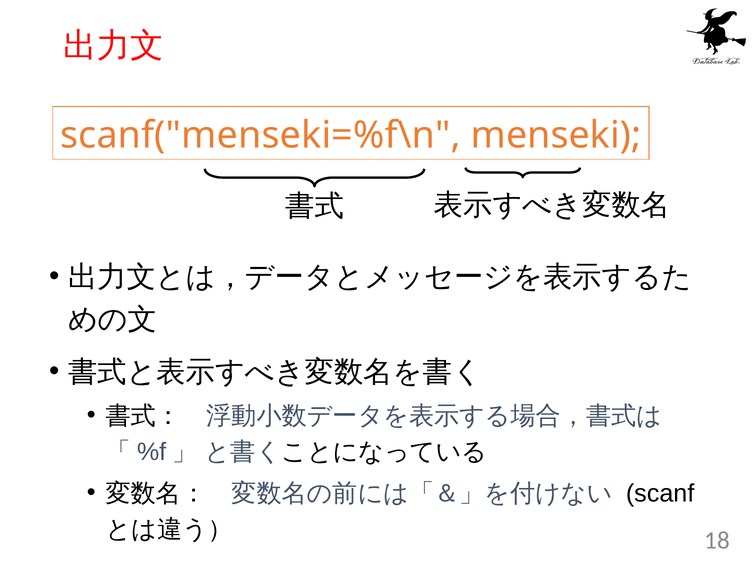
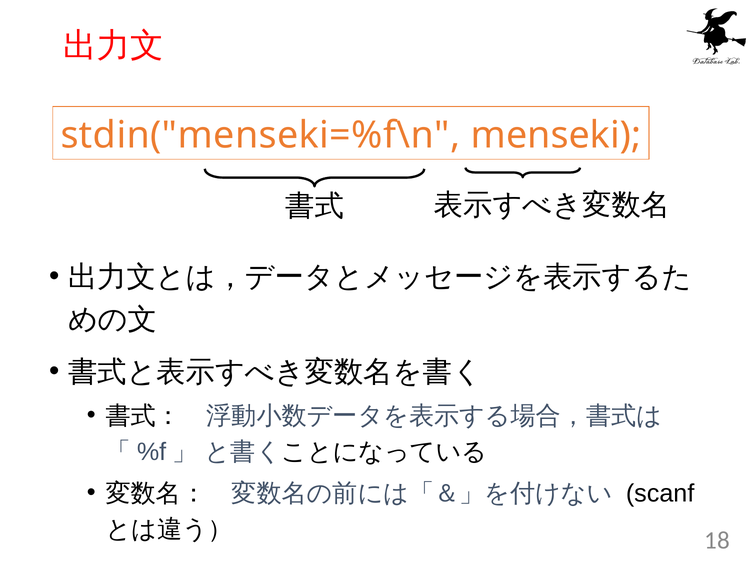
scanf("menseki=%f\n: scanf("menseki=%f\n -> stdin("menseki=%f\n
